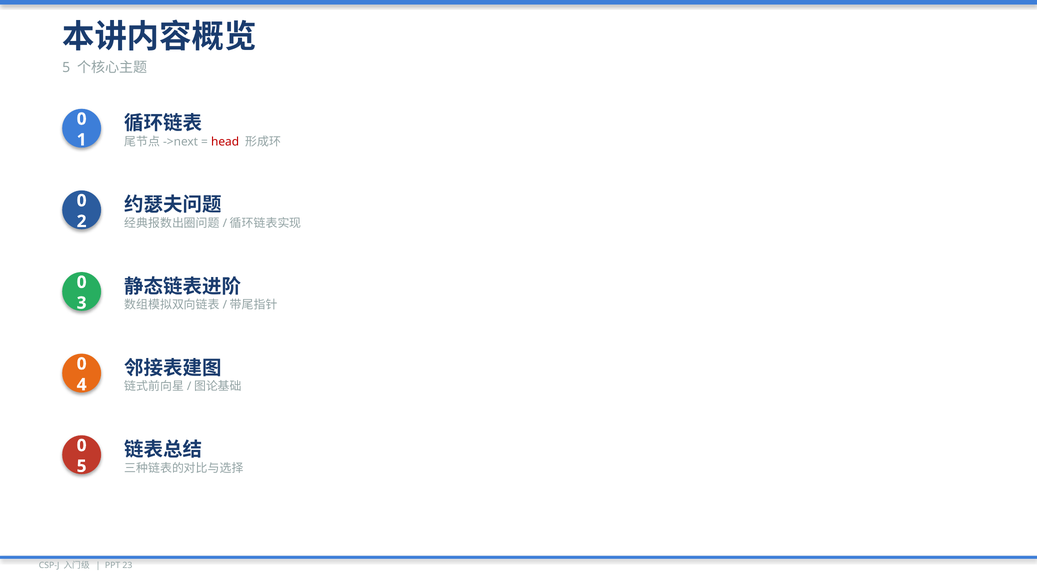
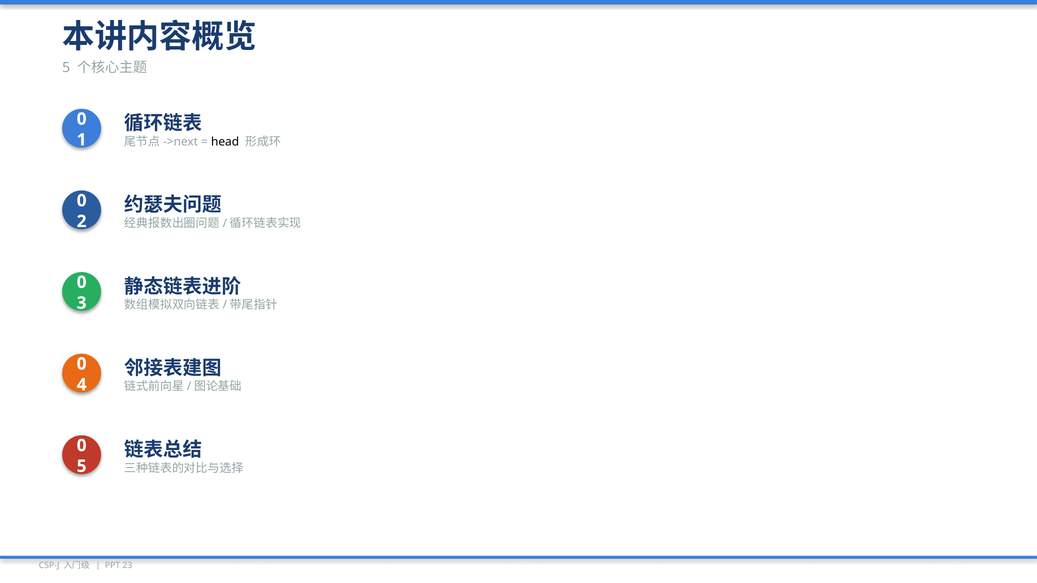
head colour: red -> black
